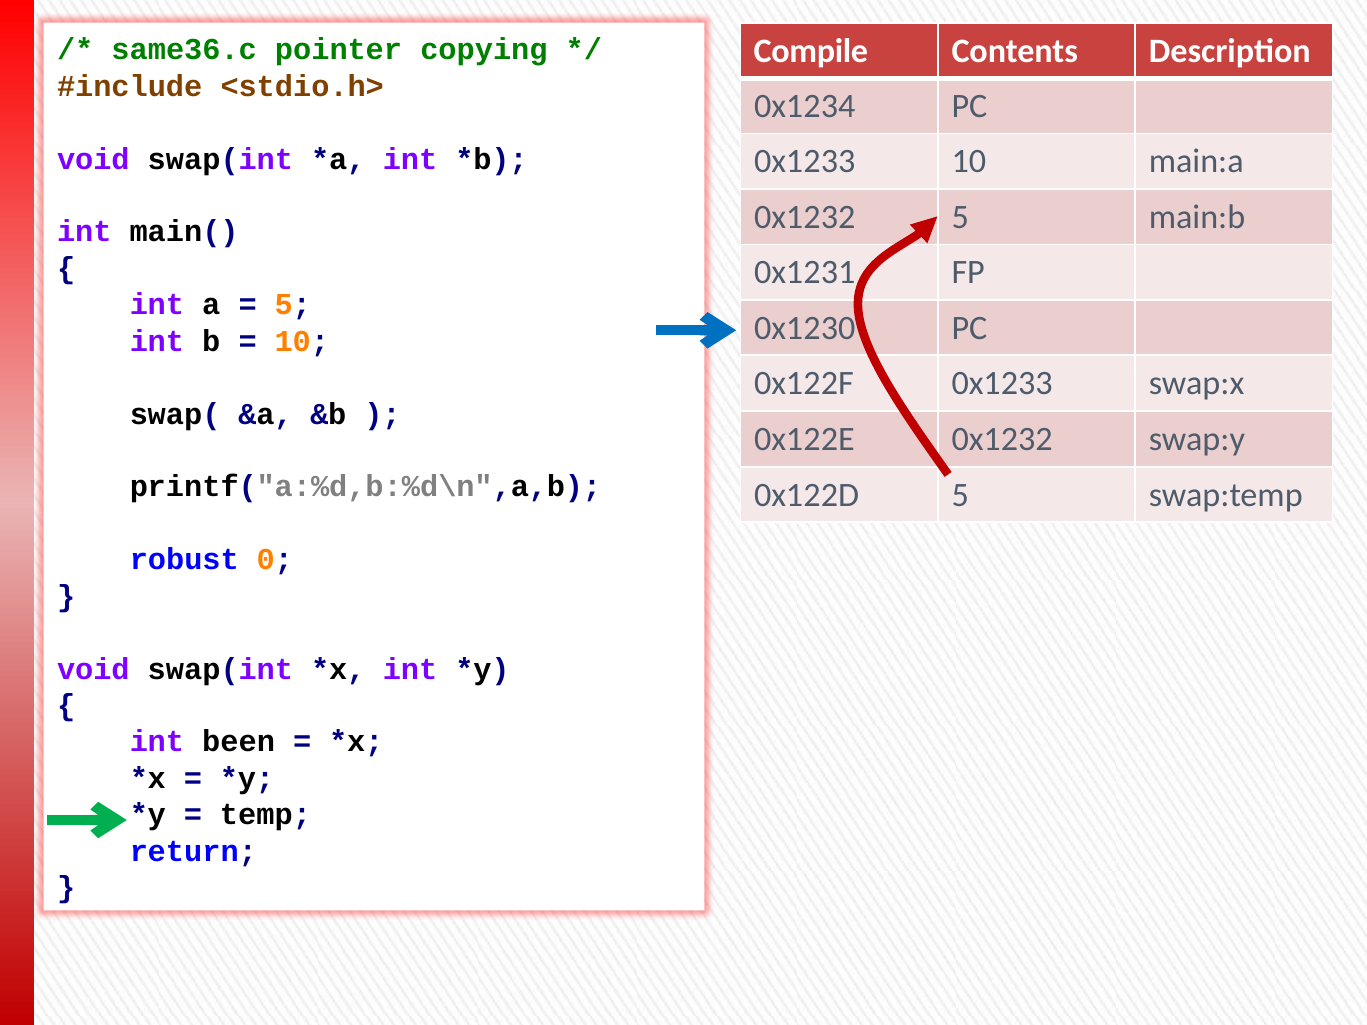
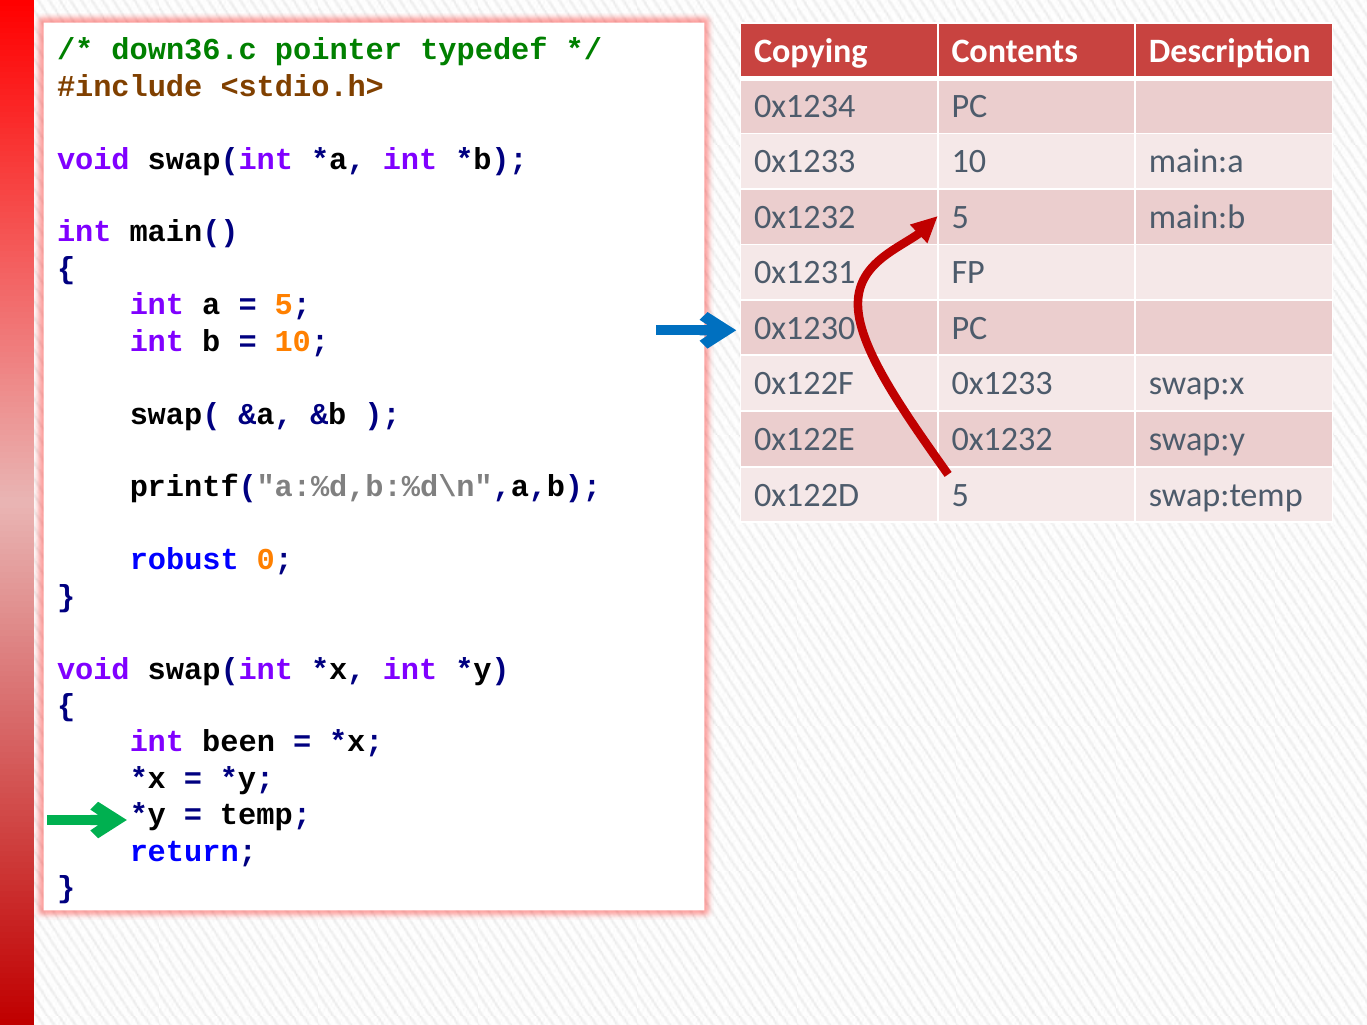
Compile: Compile -> Copying
same36.c: same36.c -> down36.c
copying: copying -> typedef
